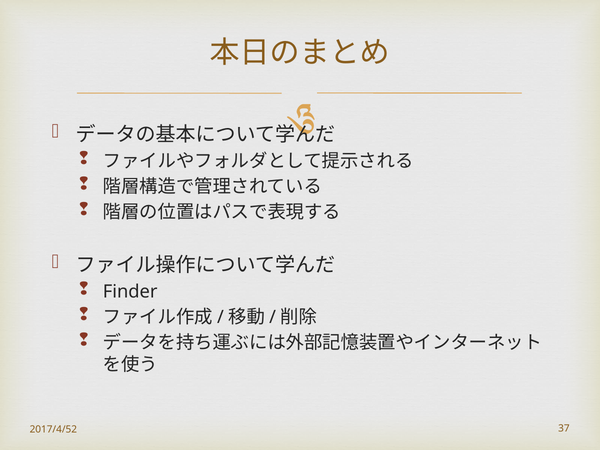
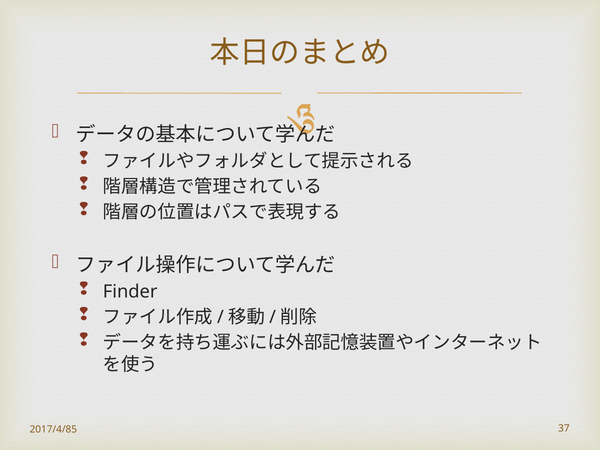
2017/4/52: 2017/4/52 -> 2017/4/85
